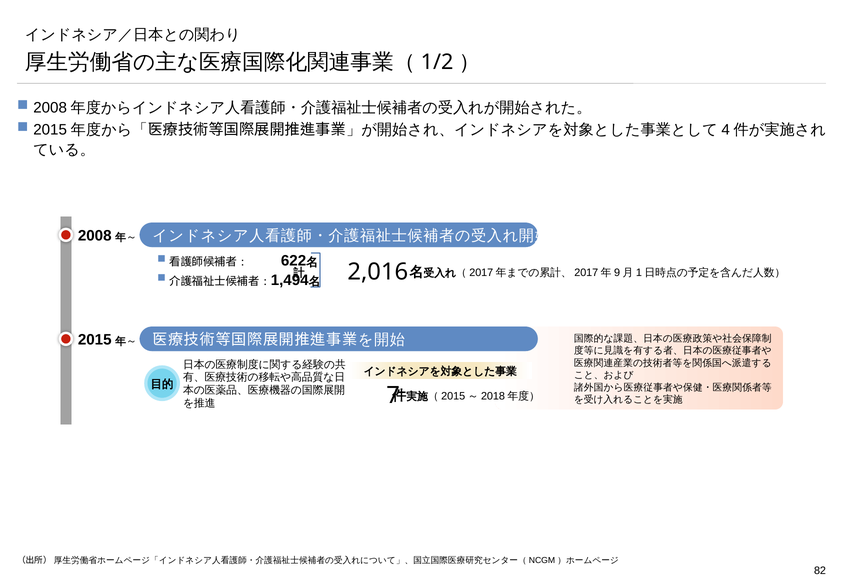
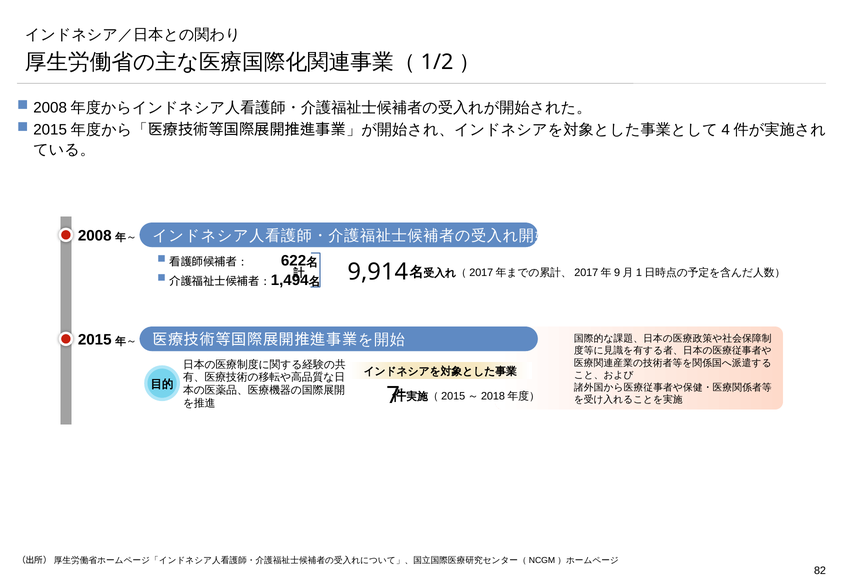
2,016: 2,016 -> 9,914
